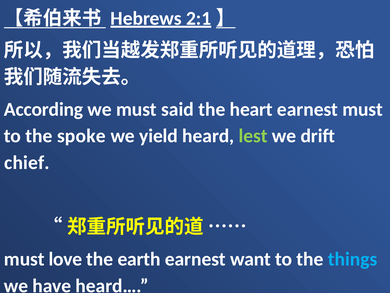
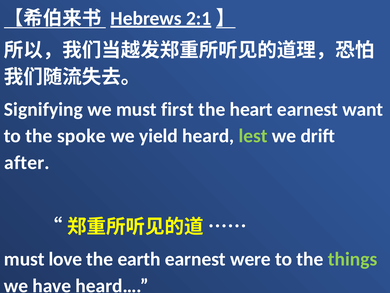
According: According -> Signifying
said: said -> first
earnest must: must -> want
chief: chief -> after
want: want -> were
things colour: light blue -> light green
